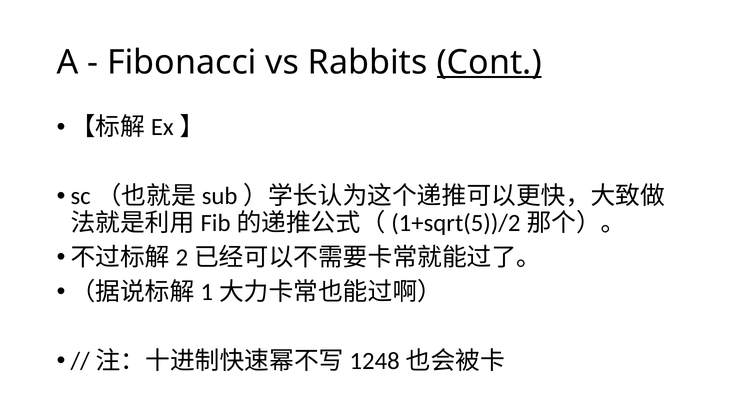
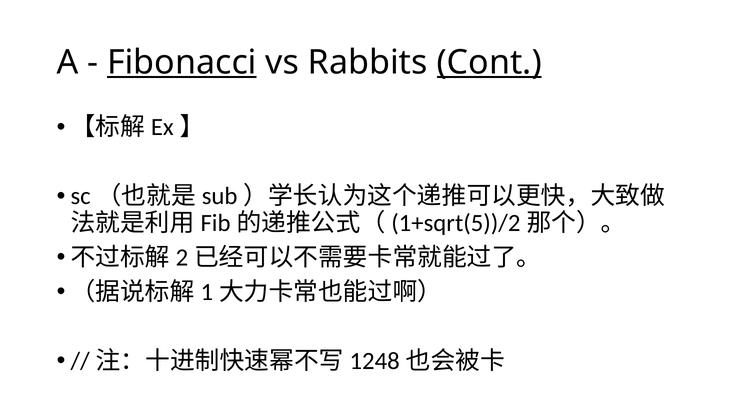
Fibonacci underline: none -> present
